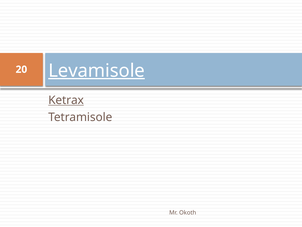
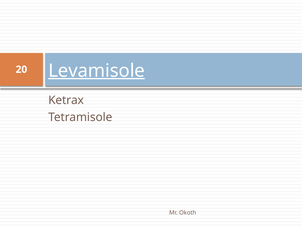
Ketrax underline: present -> none
